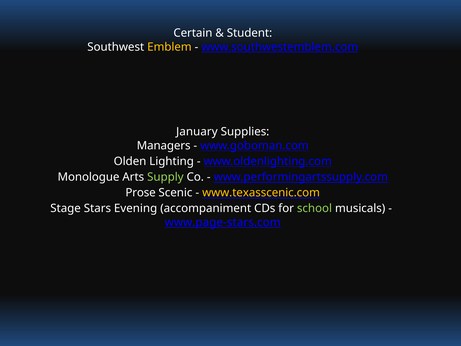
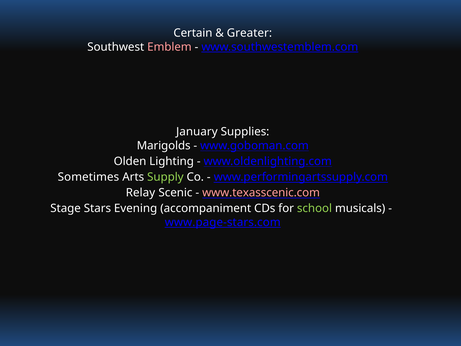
Student: Student -> Greater
Emblem colour: yellow -> pink
Managers: Managers -> Marigolds
Monologue: Monologue -> Sometimes
Prose: Prose -> Relay
www.texasscenic.com colour: yellow -> pink
